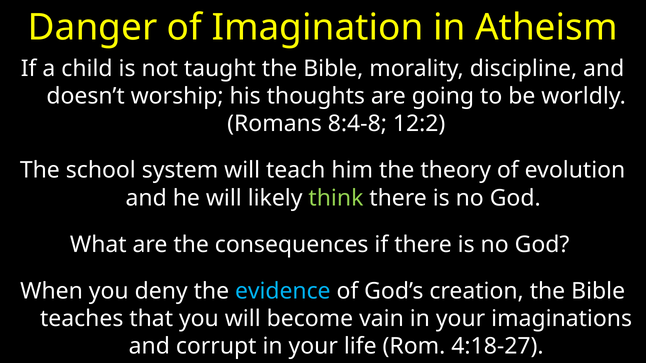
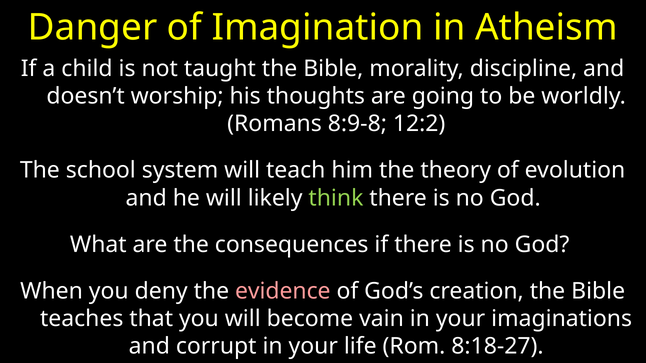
8:4-8: 8:4-8 -> 8:9-8
evidence colour: light blue -> pink
4:18-27: 4:18-27 -> 8:18-27
